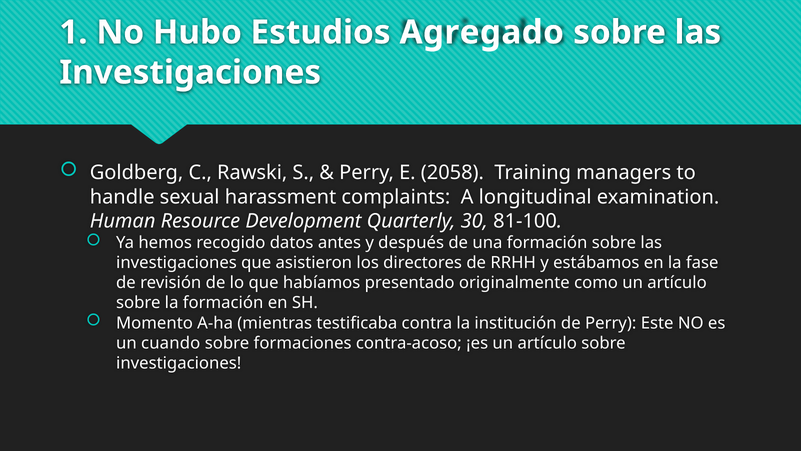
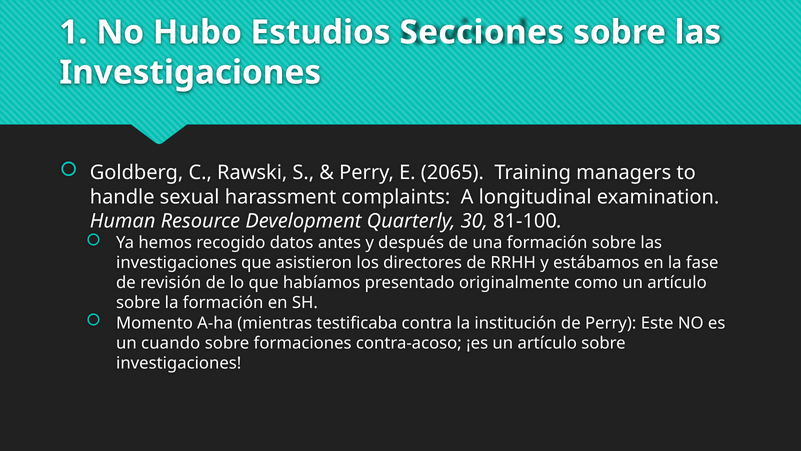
Agregado: Agregado -> Secciones
2058: 2058 -> 2065
